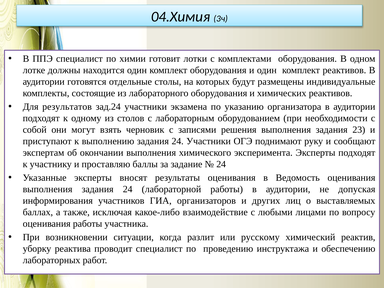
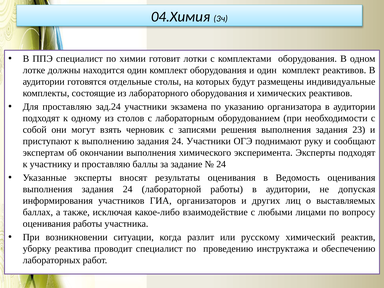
Для результатов: результатов -> проставляю
